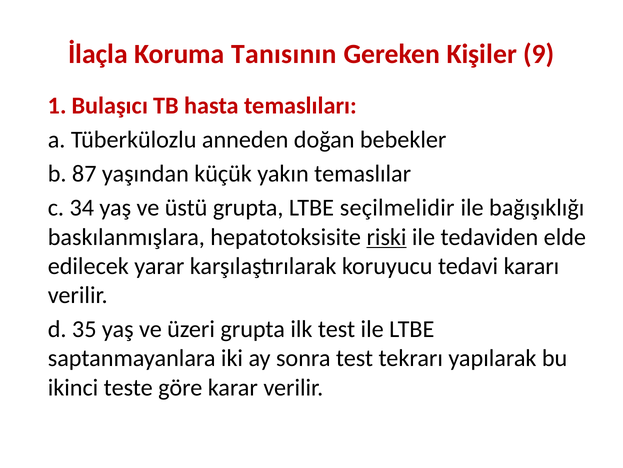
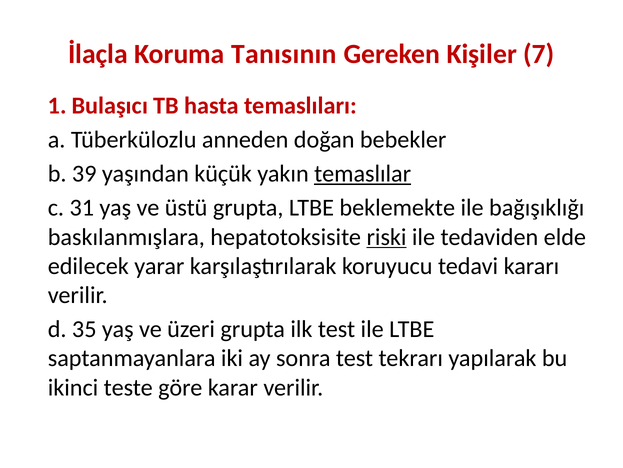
9: 9 -> 7
87: 87 -> 39
temaslılar underline: none -> present
34: 34 -> 31
seçilmelidir: seçilmelidir -> beklemekte
